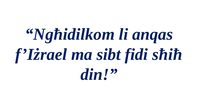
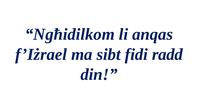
sħiħ: sħiħ -> radd
